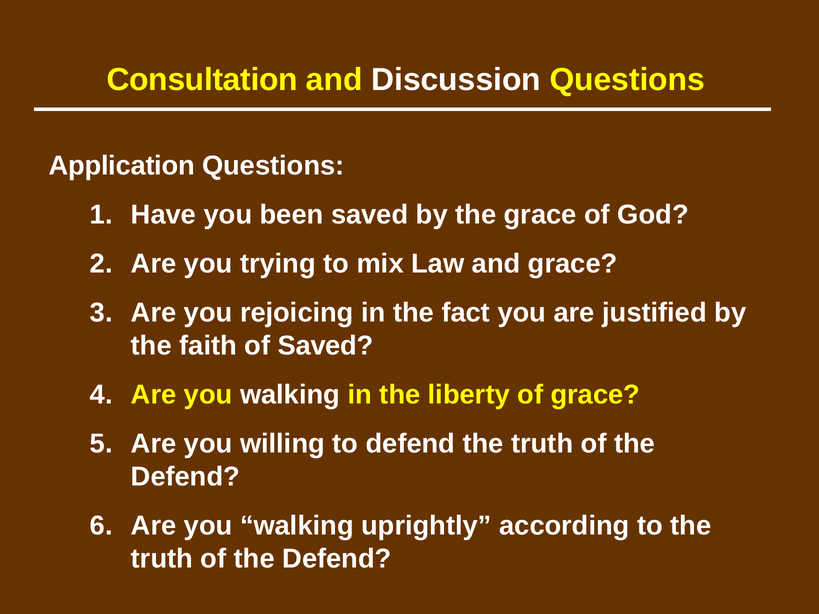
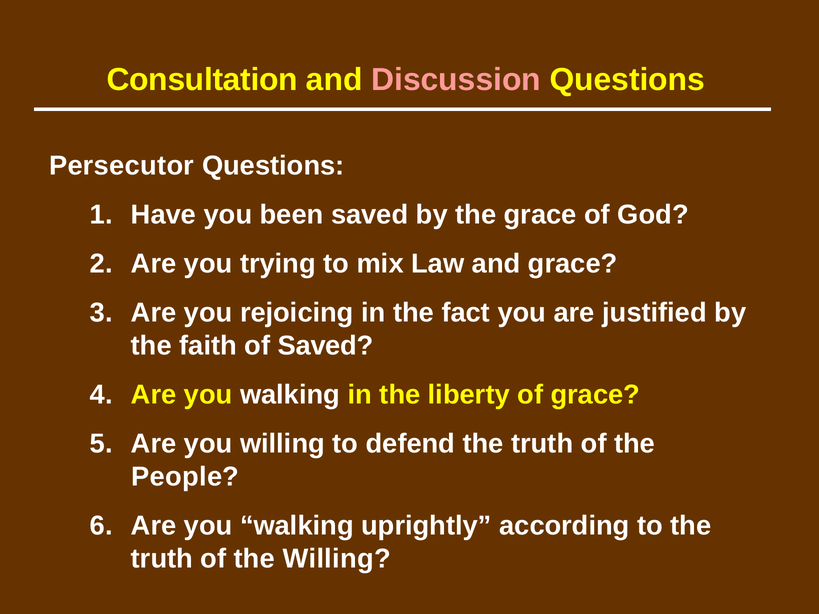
Discussion colour: white -> pink
Application: Application -> Persecutor
Defend at (185, 477): Defend -> People
Defend at (337, 559): Defend -> Willing
